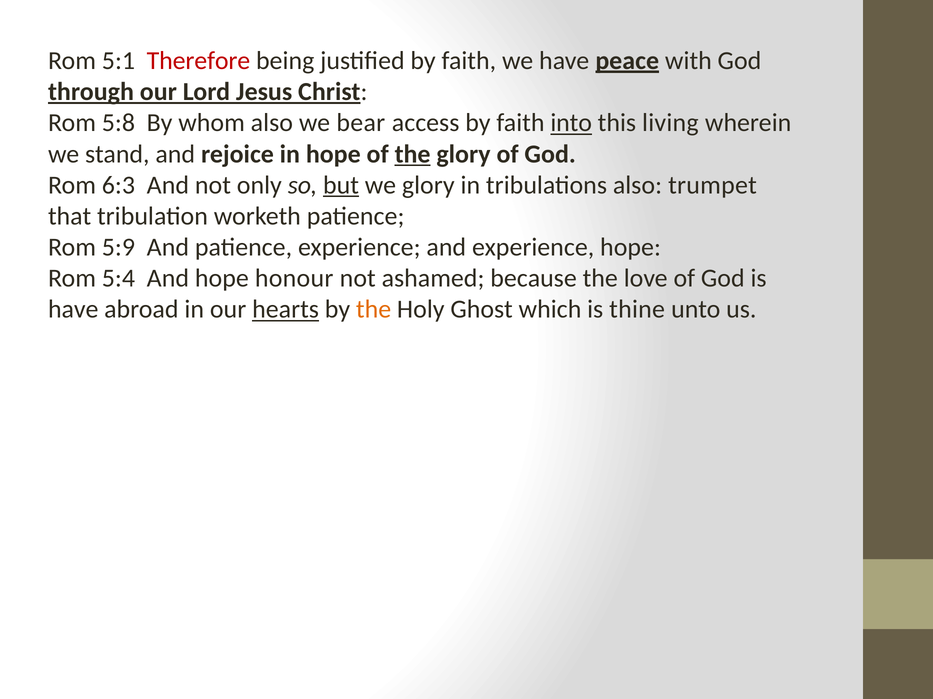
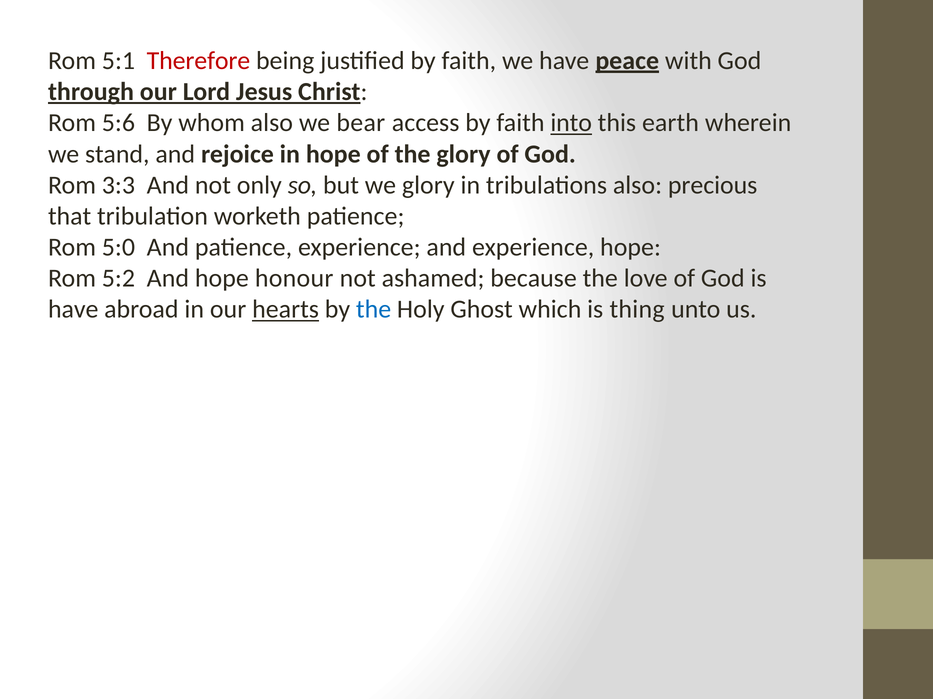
5:8: 5:8 -> 5:6
living: living -> earth
the at (413, 154) underline: present -> none
6:3: 6:3 -> 3:3
but underline: present -> none
trumpet: trumpet -> precious
5:9: 5:9 -> 5:0
5:4: 5:4 -> 5:2
the at (374, 310) colour: orange -> blue
thine: thine -> thing
